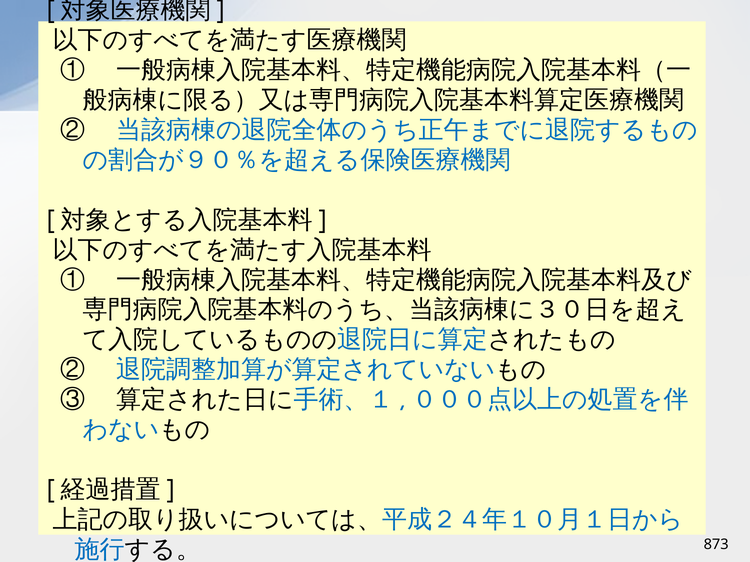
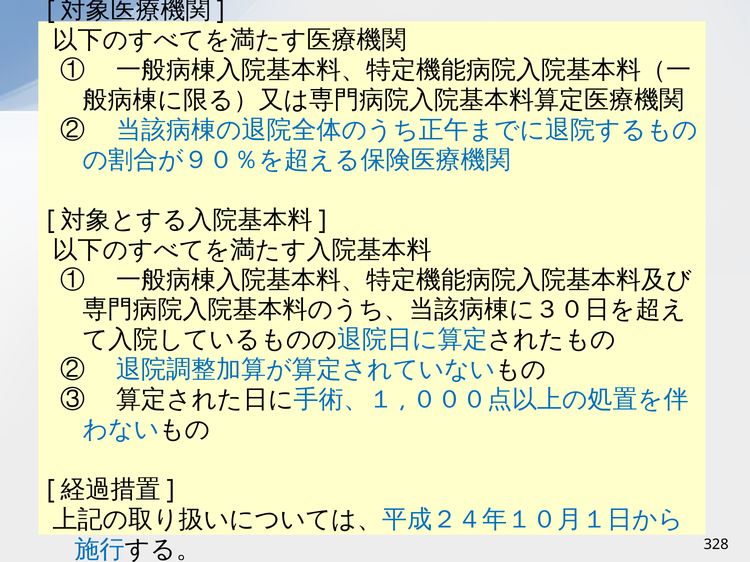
873: 873 -> 328
